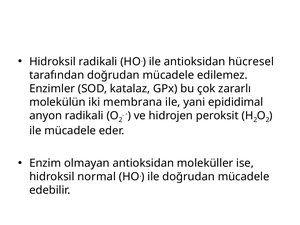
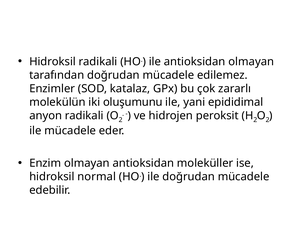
antioksidan hücresel: hücresel -> olmayan
membrana: membrana -> oluşumunu
